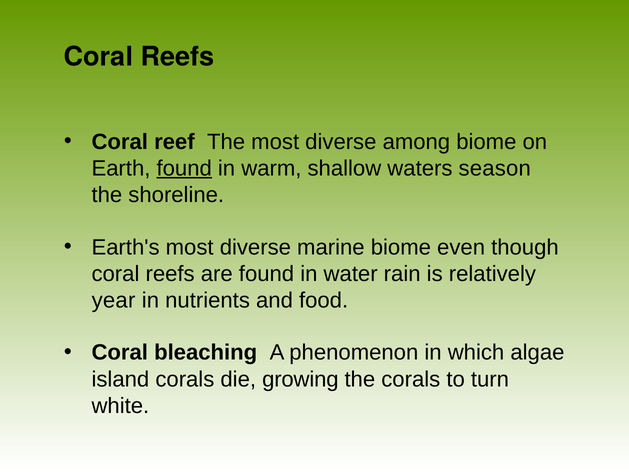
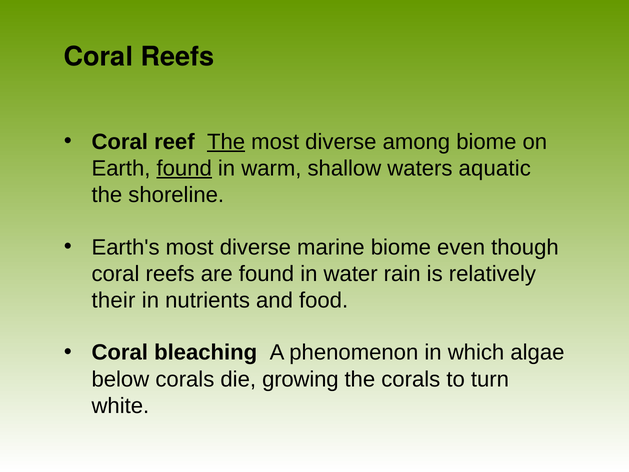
The at (226, 142) underline: none -> present
season: season -> aquatic
year: year -> their
island: island -> below
